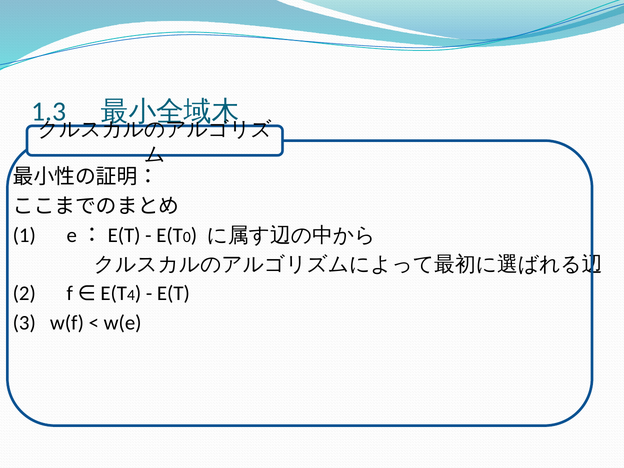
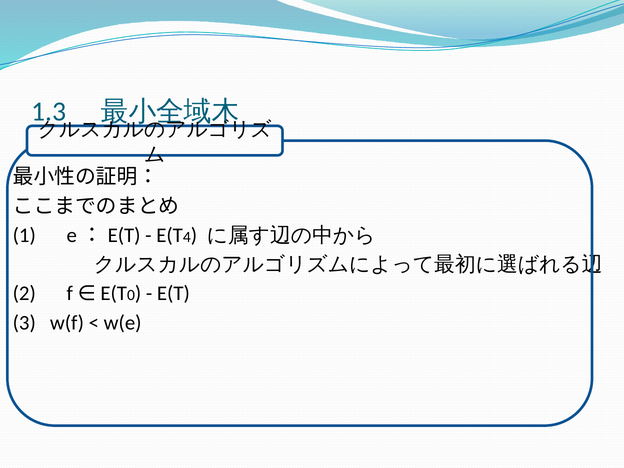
0: 0 -> 4
4: 4 -> 0
